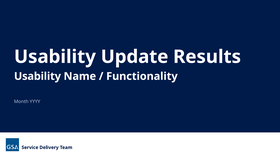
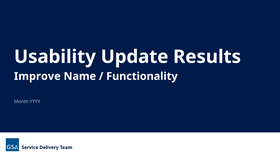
Usability at (37, 77): Usability -> Improve
